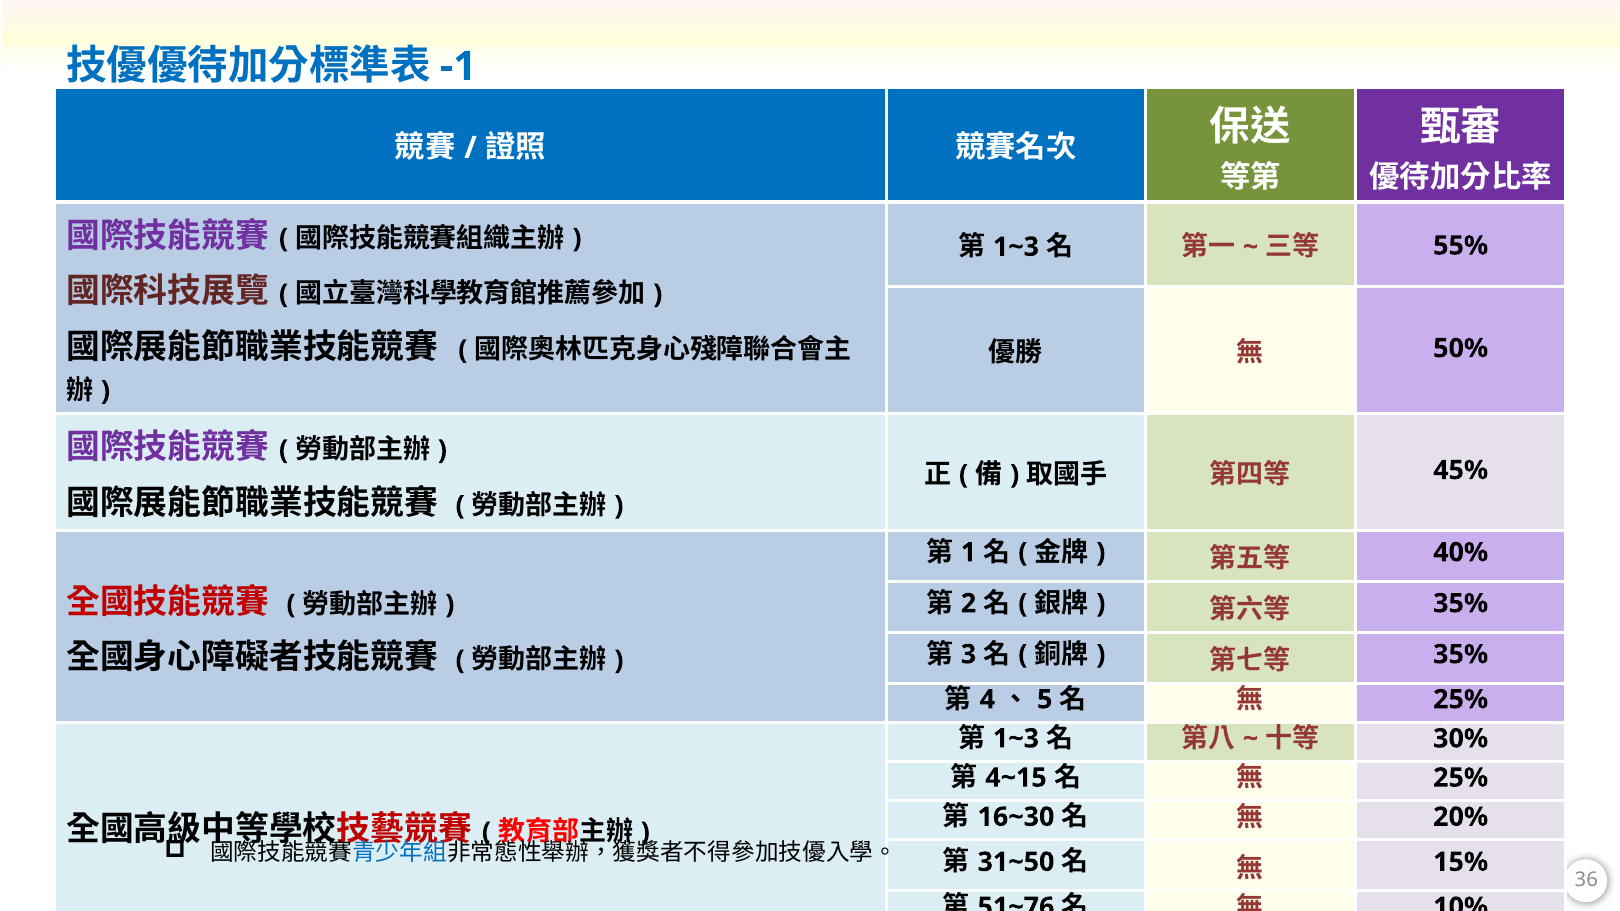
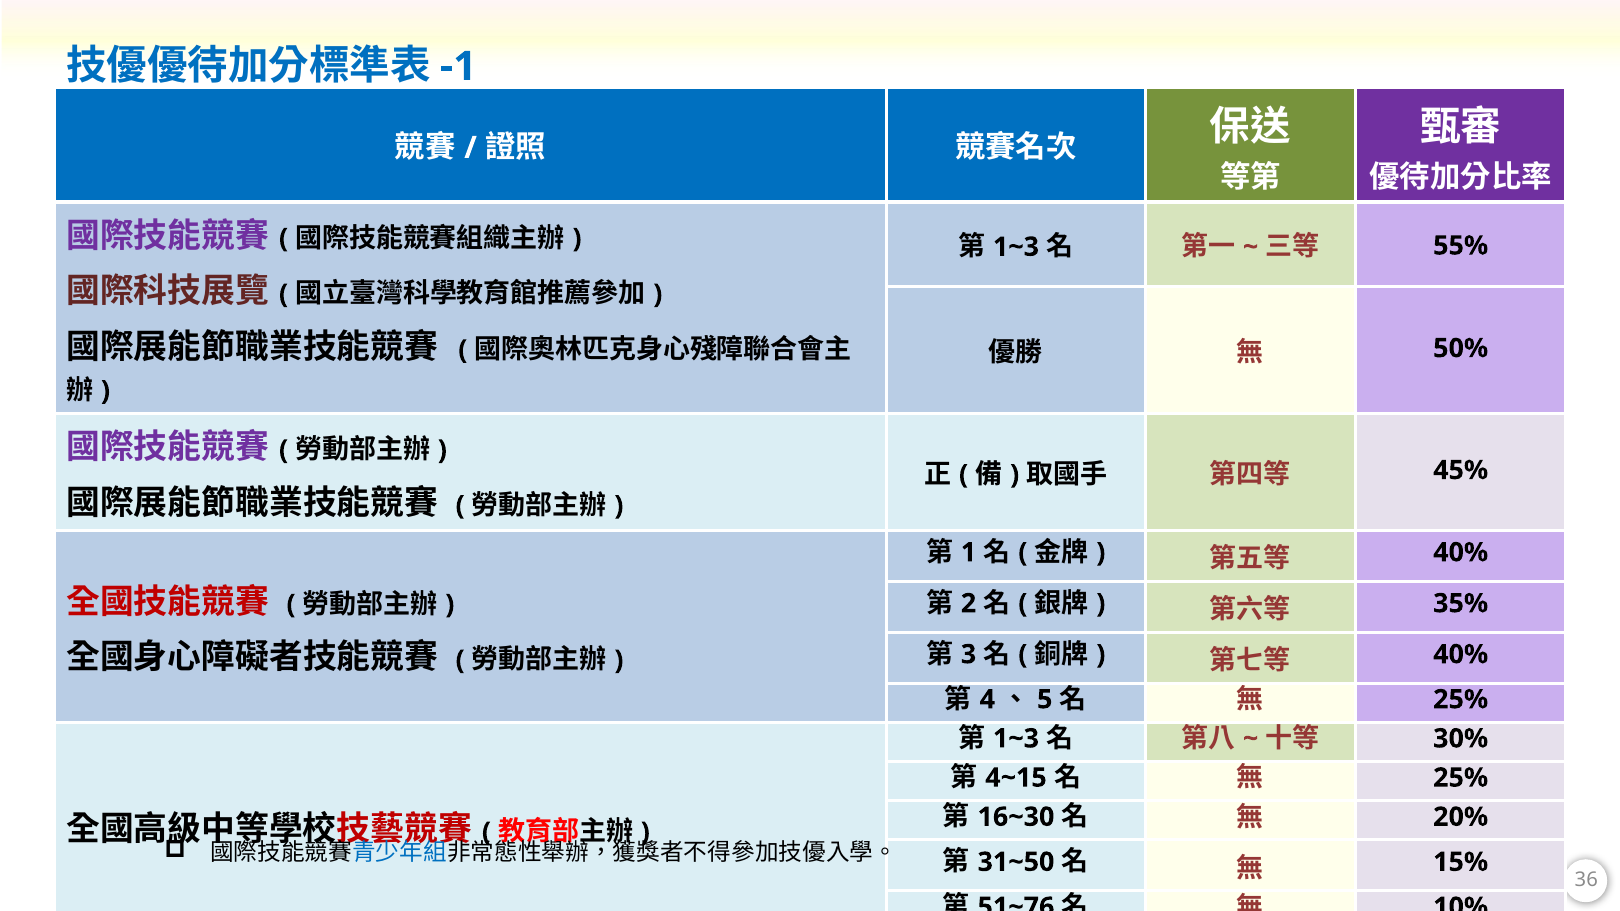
35% at (1461, 655): 35% -> 40%
